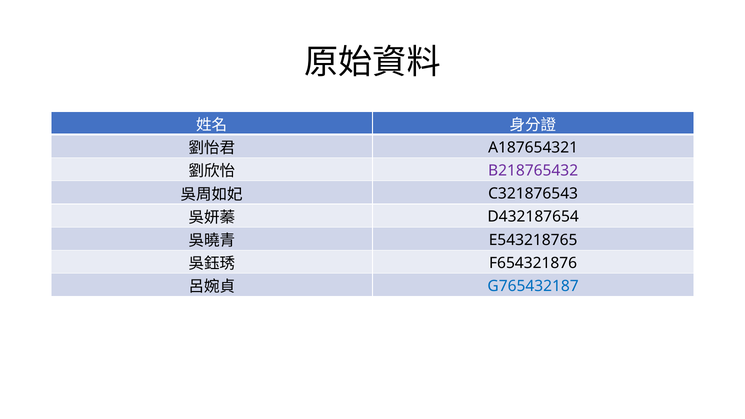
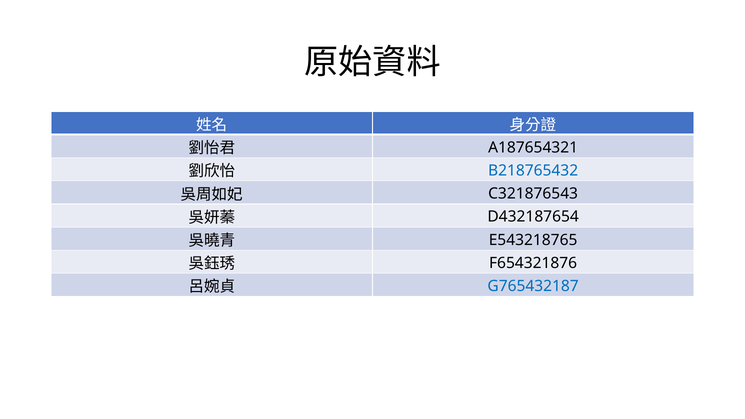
B218765432 colour: purple -> blue
